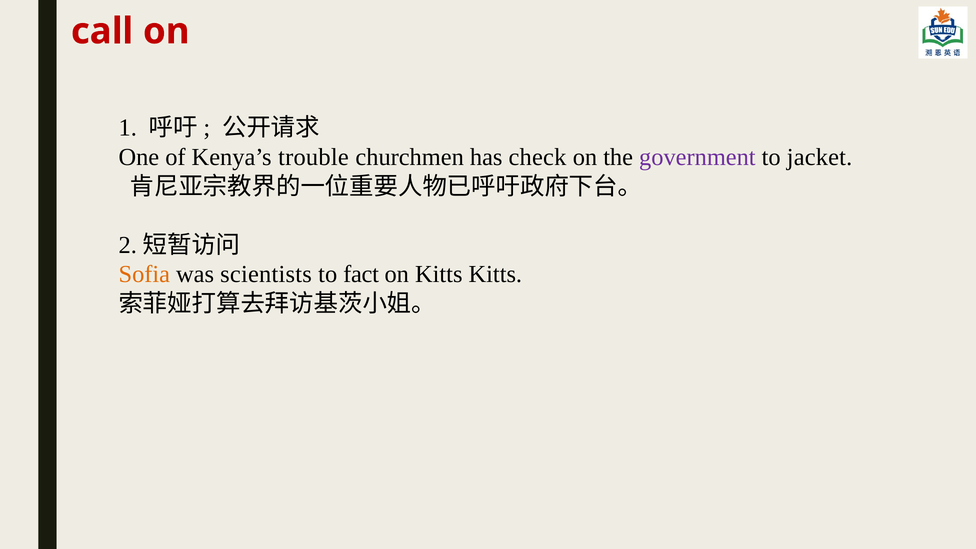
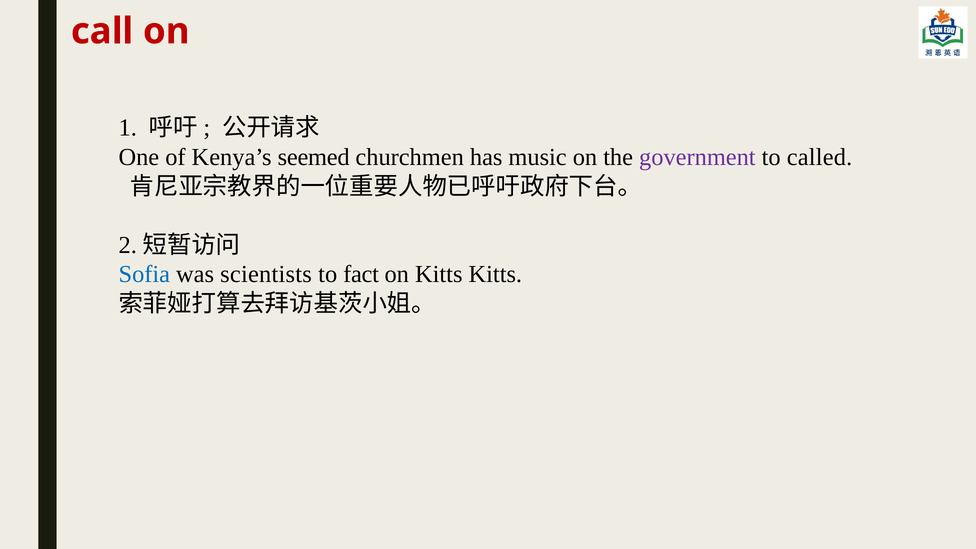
trouble: trouble -> seemed
check: check -> music
jacket: jacket -> called
Sofia colour: orange -> blue
